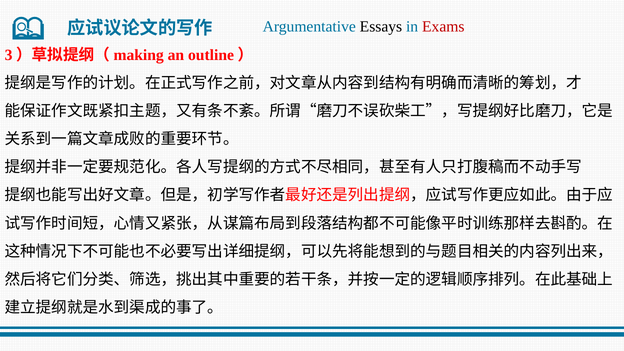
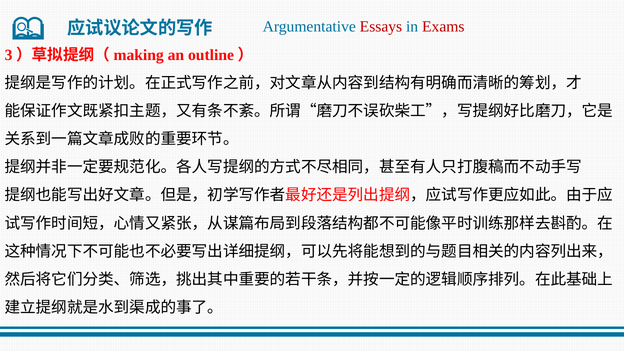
Essays colour: black -> red
